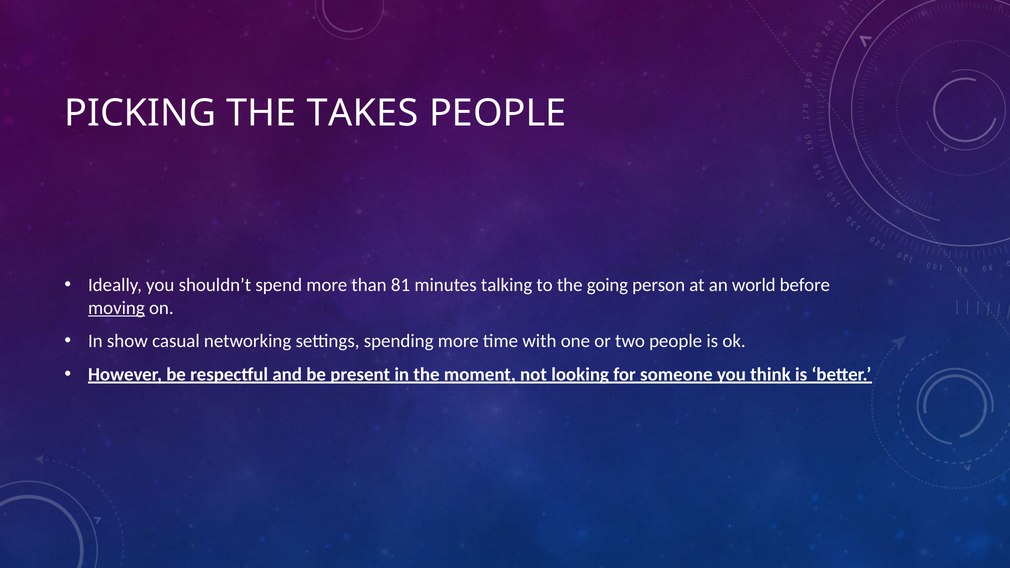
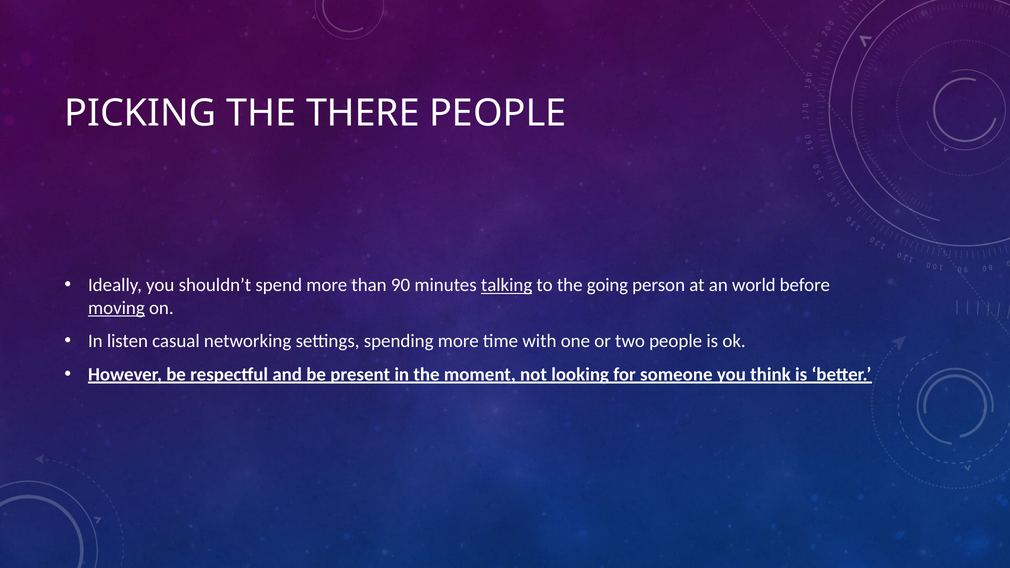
TAKES: TAKES -> THERE
81: 81 -> 90
talking underline: none -> present
show: show -> listen
